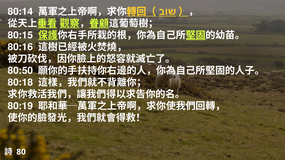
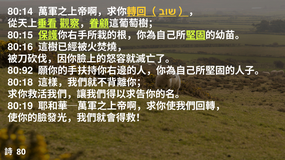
80:50: 80:50 -> 80:92
